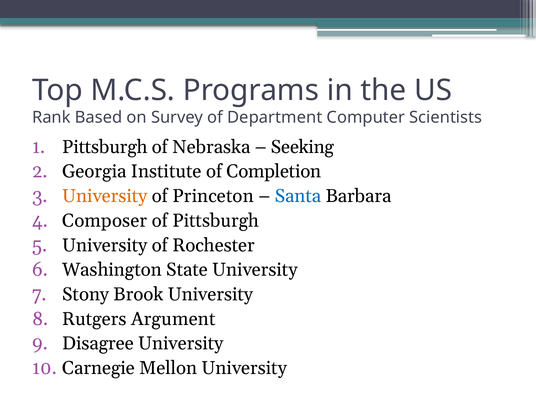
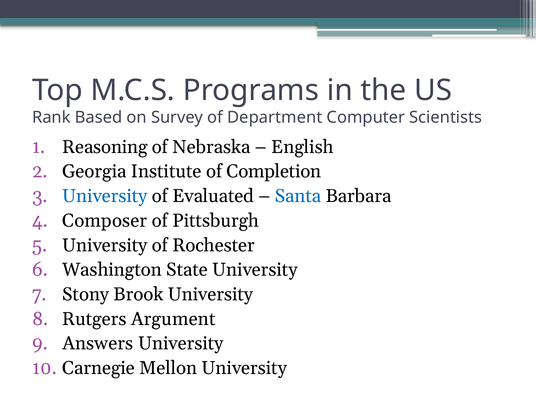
Pittsburgh at (105, 147): Pittsburgh -> Reasoning
Seeking: Seeking -> English
University at (105, 196) colour: orange -> blue
Princeton: Princeton -> Evaluated
Disagree: Disagree -> Answers
